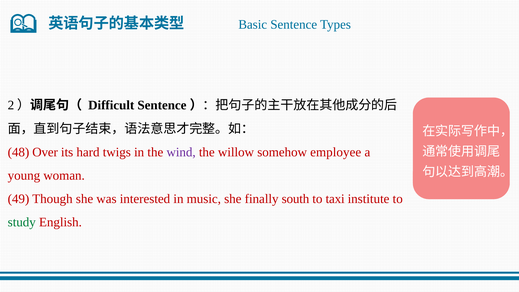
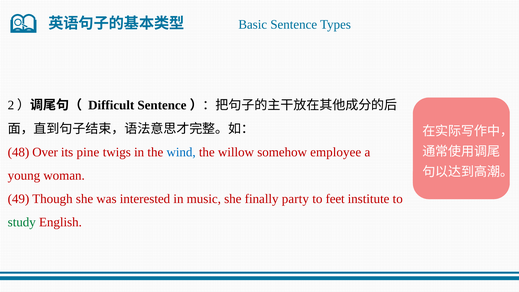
hard: hard -> pine
wind colour: purple -> blue
south: south -> party
taxi: taxi -> feet
